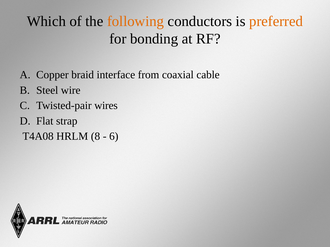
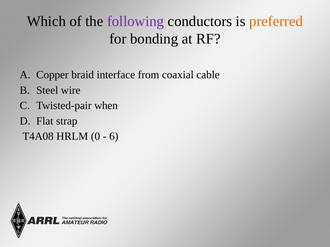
following colour: orange -> purple
wires: wires -> when
8: 8 -> 0
